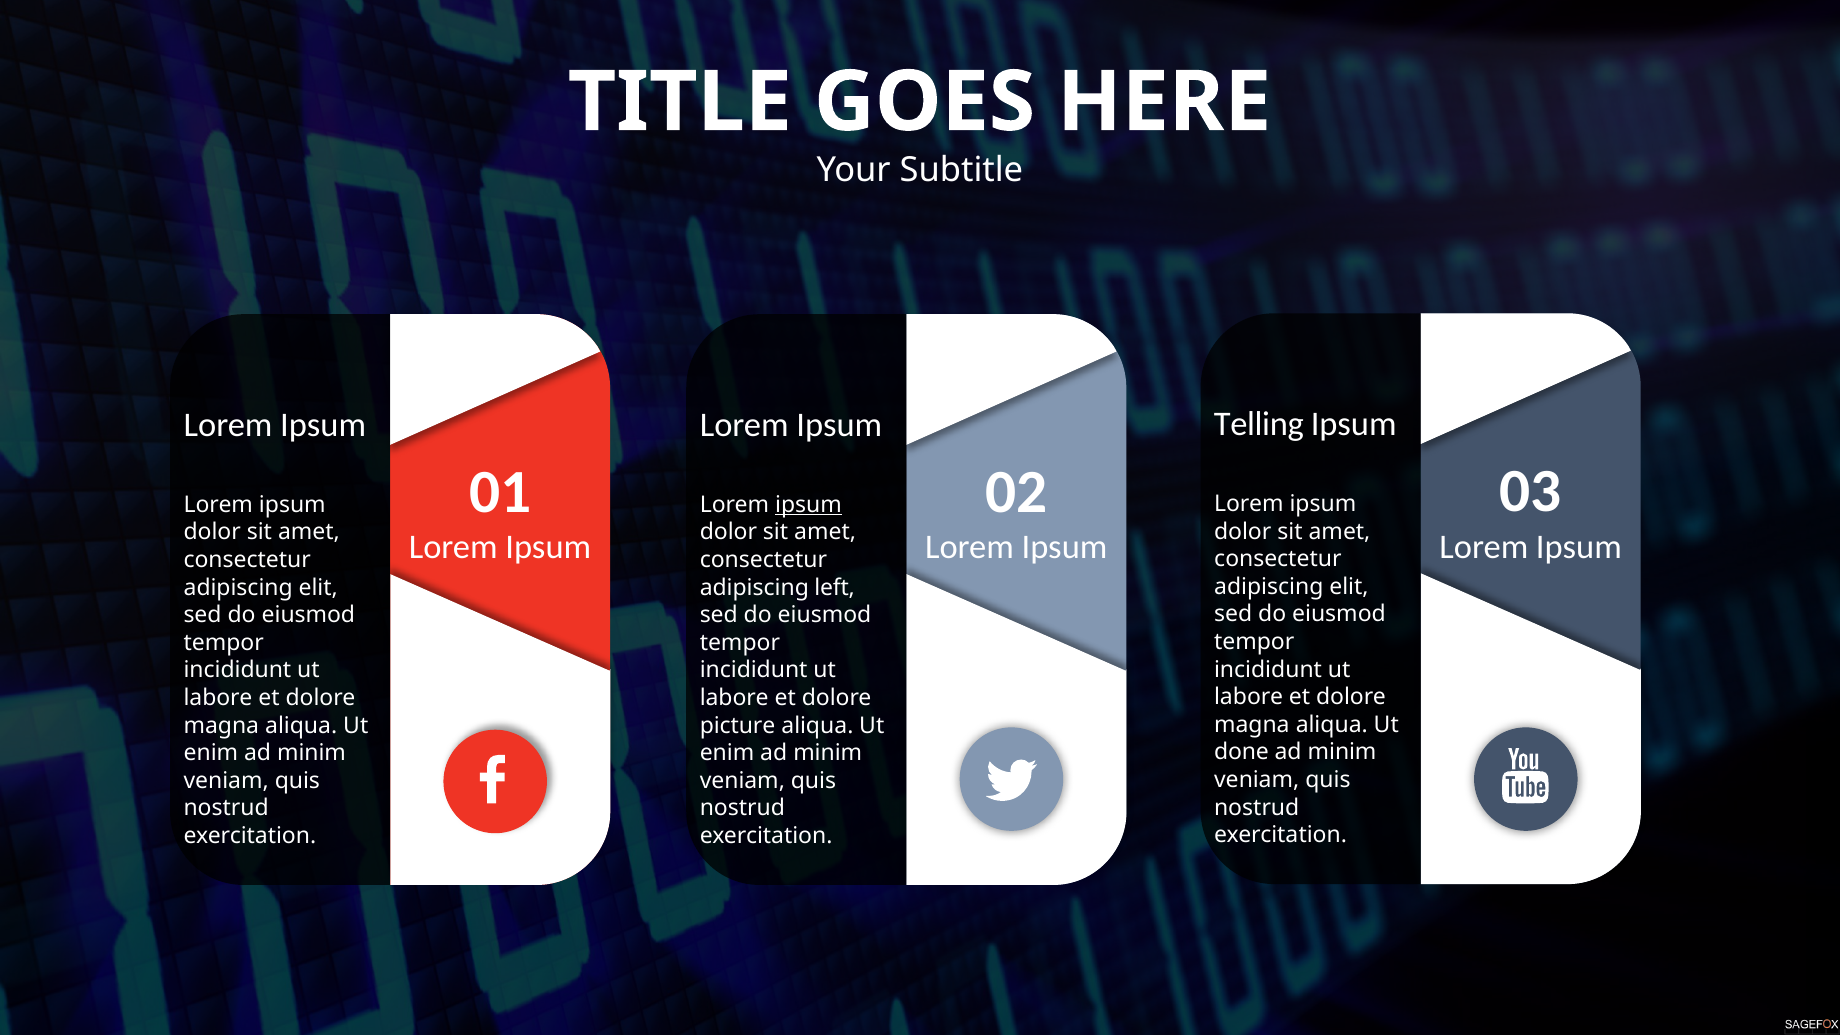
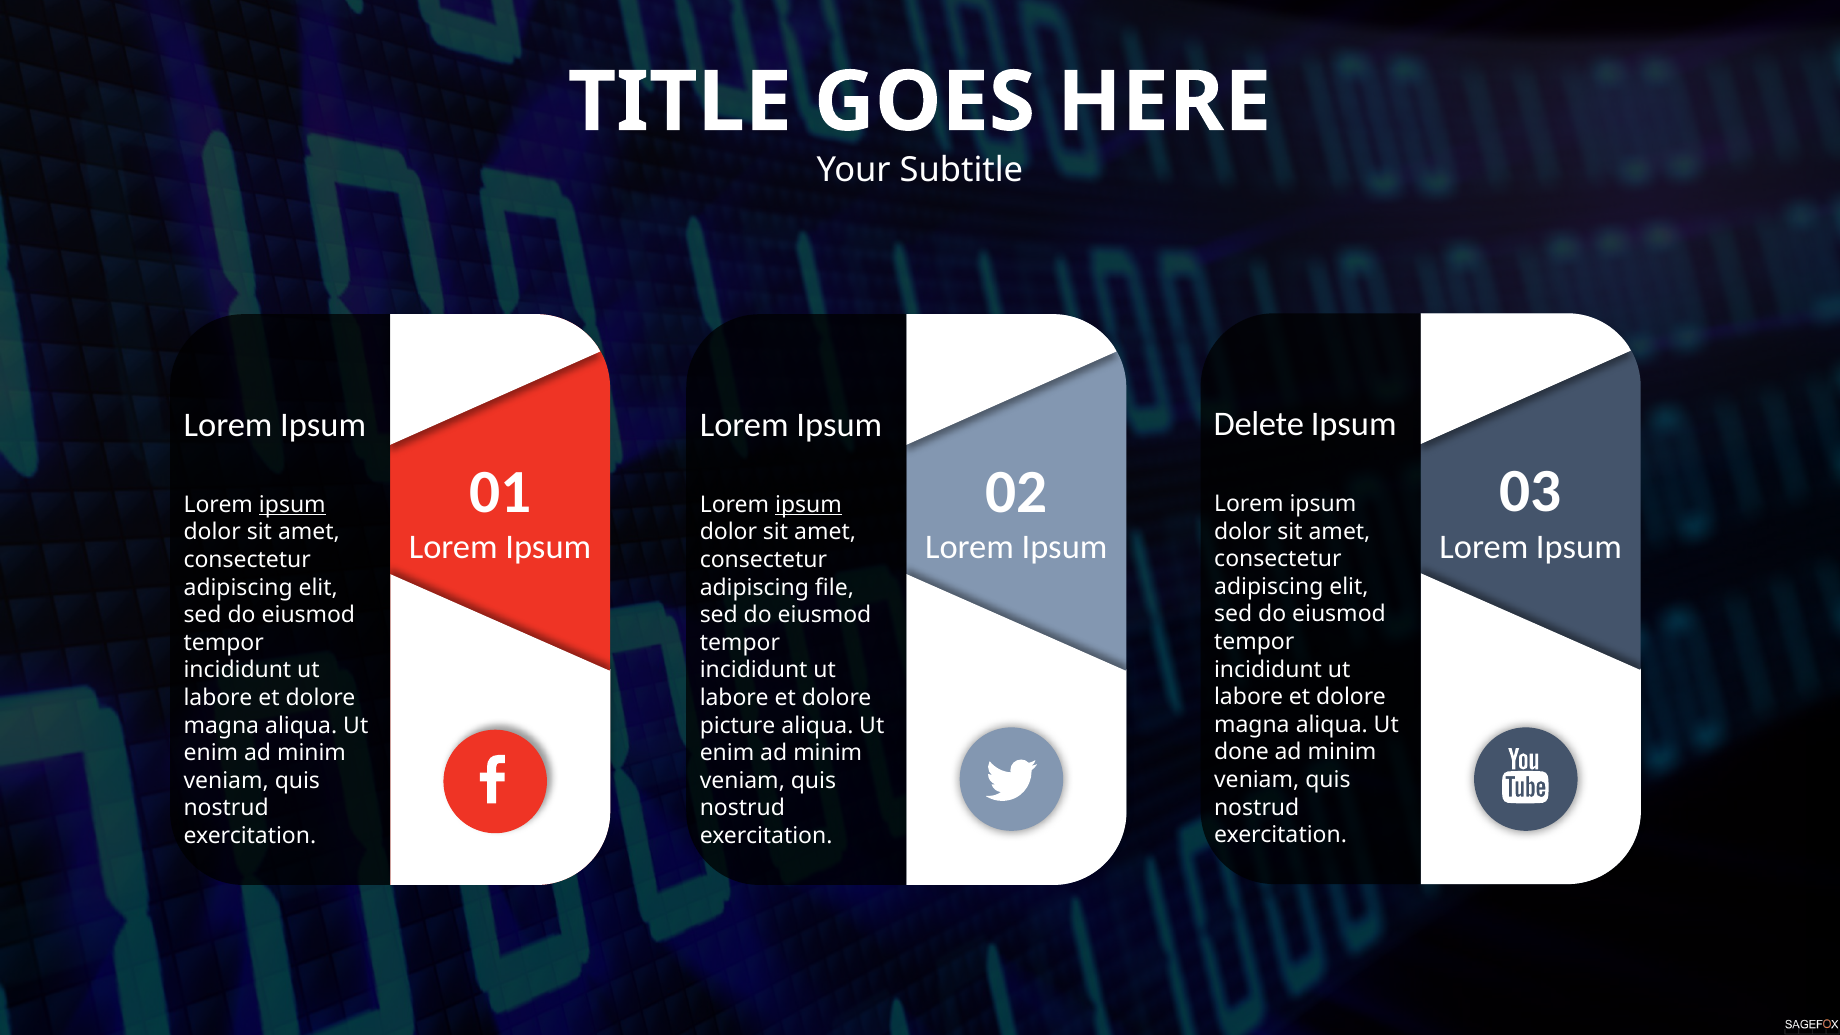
Telling: Telling -> Delete
ipsum at (292, 505) underline: none -> present
left: left -> file
